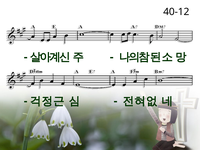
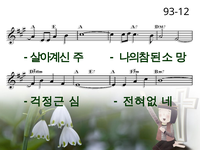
40-12: 40-12 -> 93-12
